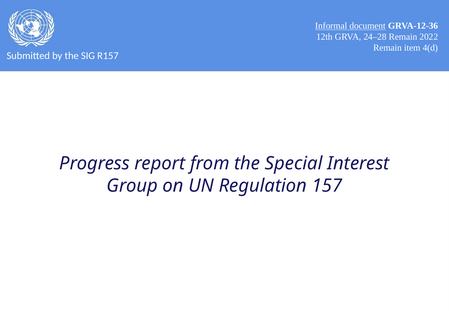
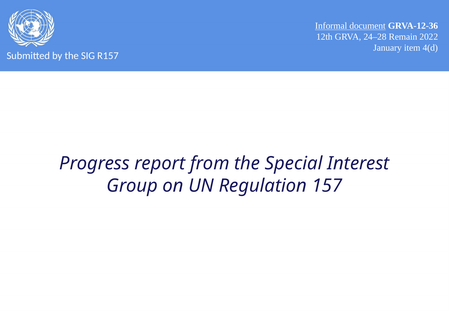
Remain at (387, 48): Remain -> January
